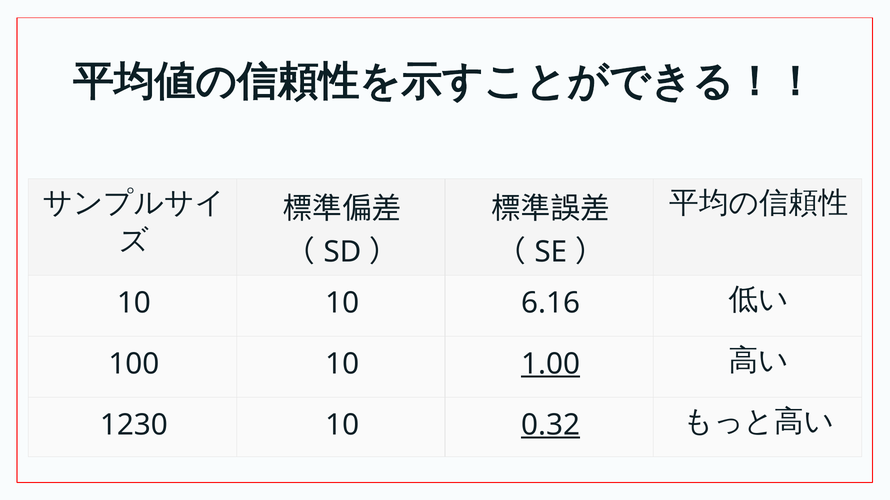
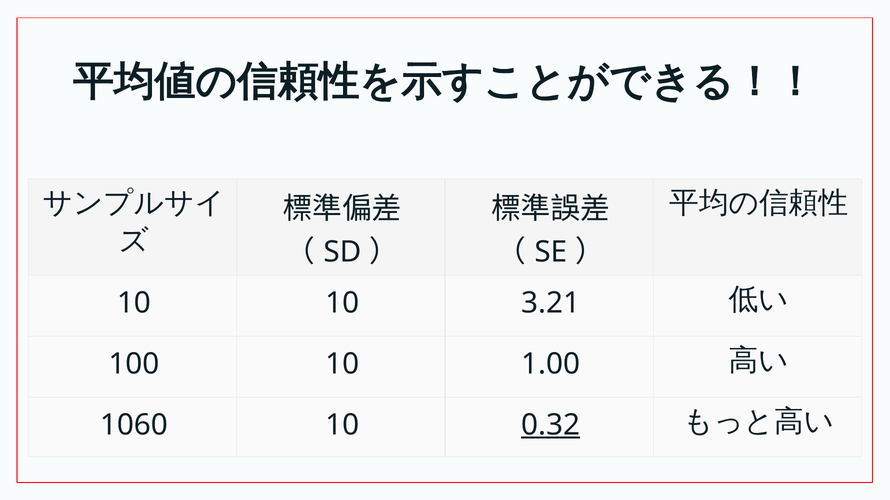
6.16: 6.16 -> 3.21
1.00 underline: present -> none
1230: 1230 -> 1060
